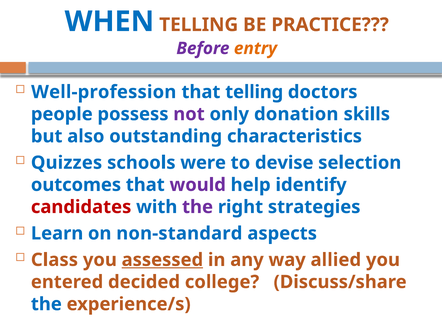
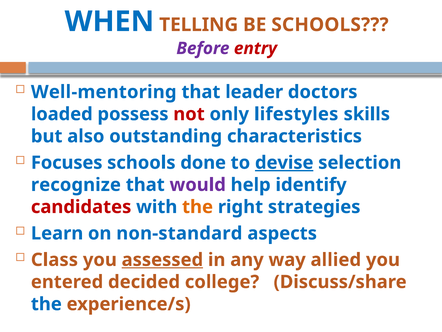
BE PRACTICE: PRACTICE -> SCHOOLS
entry colour: orange -> red
Well-profession: Well-profession -> Well-mentoring
that telling: telling -> leader
people: people -> loaded
not colour: purple -> red
donation: donation -> lifestyles
Quizzes: Quizzes -> Focuses
were: were -> done
devise underline: none -> present
outcomes: outcomes -> recognize
the at (198, 207) colour: purple -> orange
